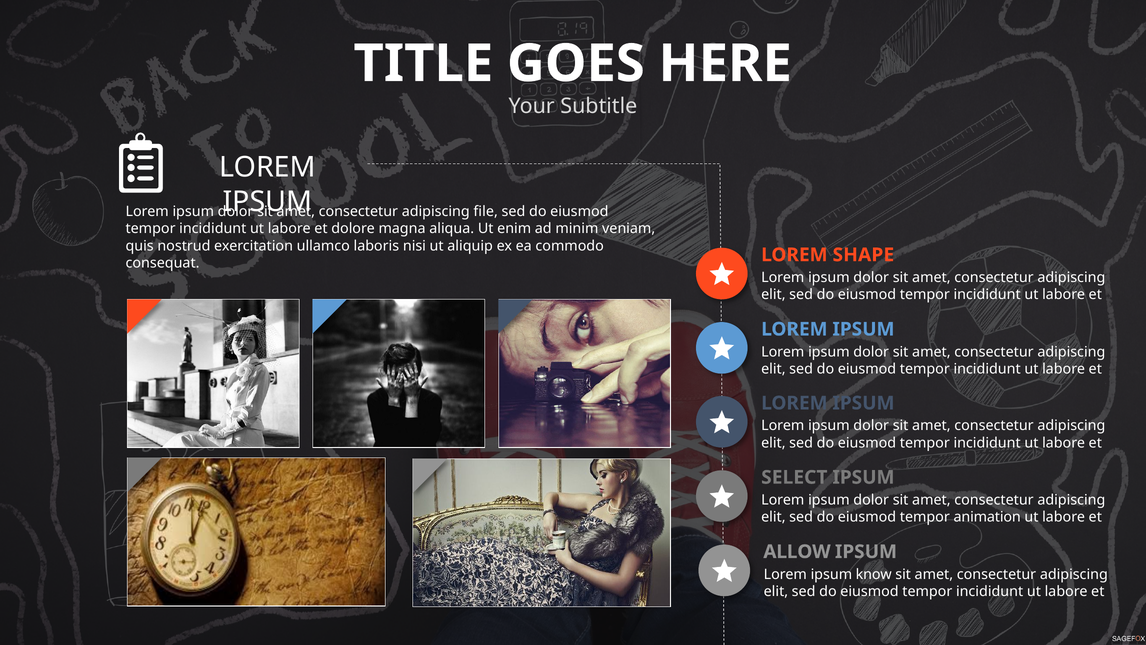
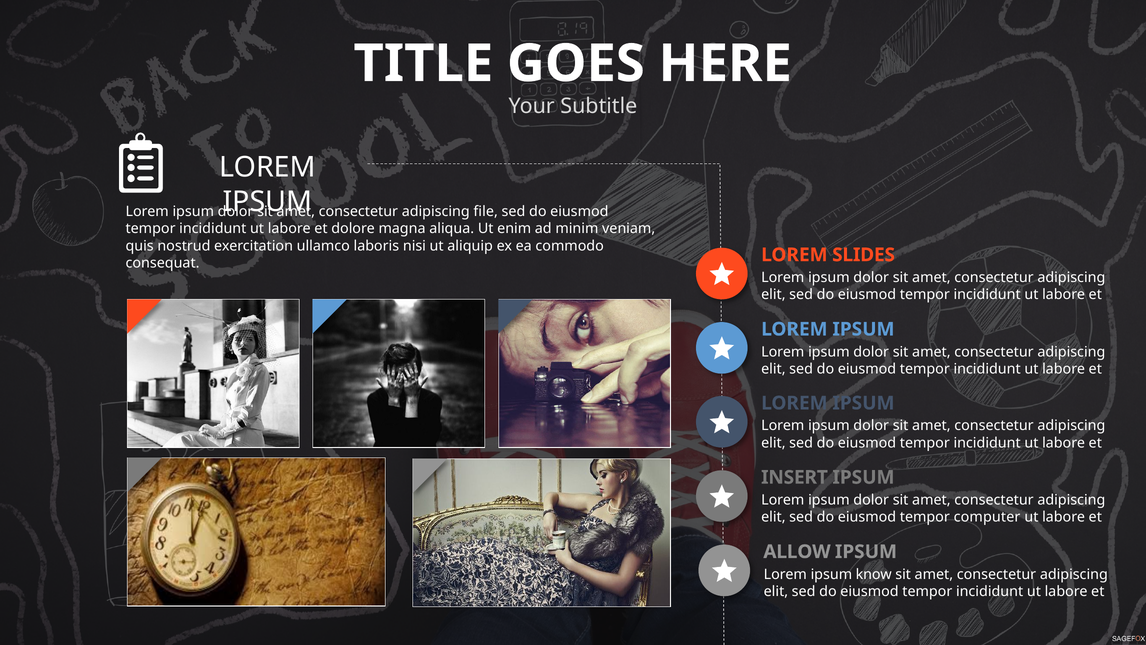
SHAPE: SHAPE -> SLIDES
SELECT: SELECT -> INSERT
animation: animation -> computer
